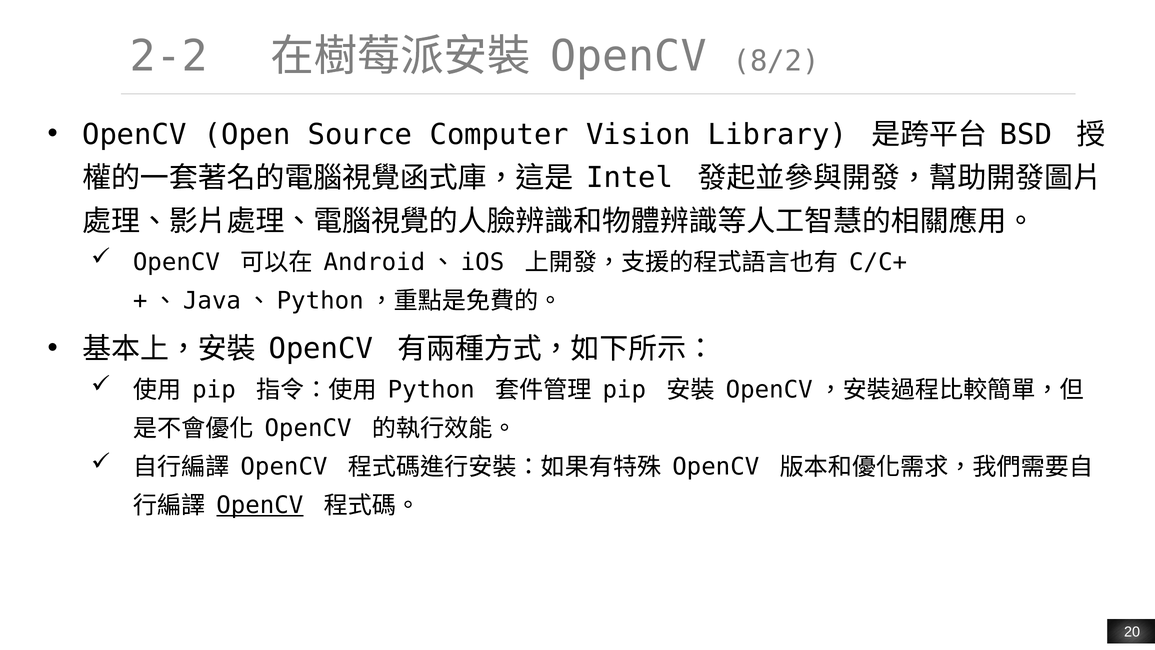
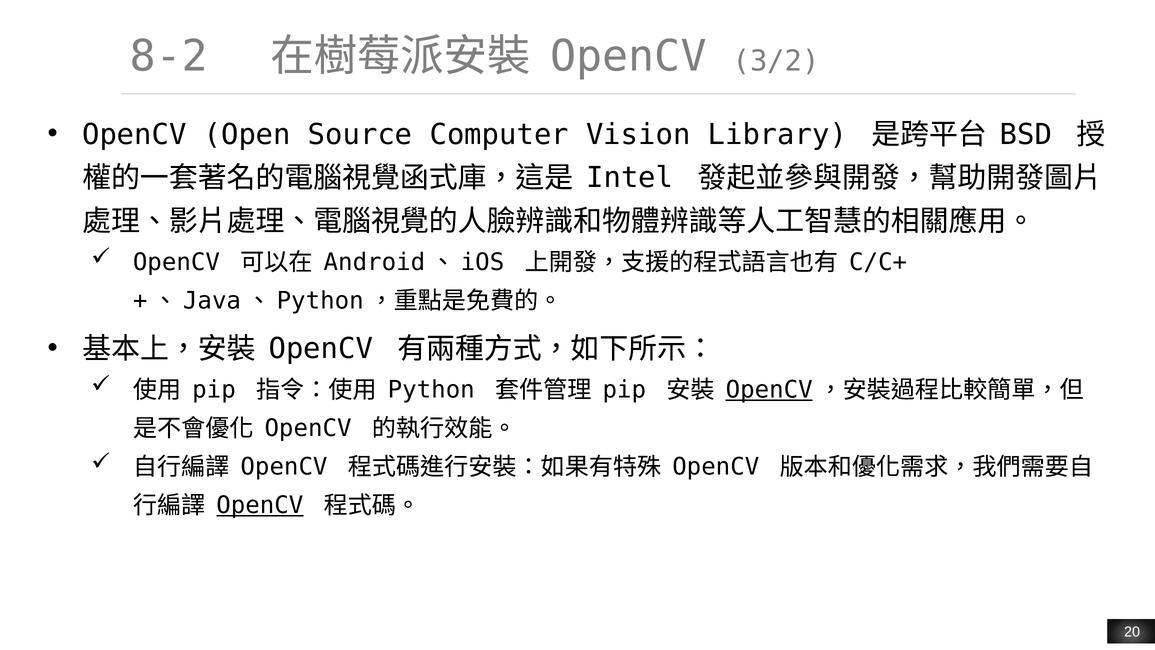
2-2: 2-2 -> 8-2
8/2: 8/2 -> 3/2
OpenCV at (769, 390) underline: none -> present
